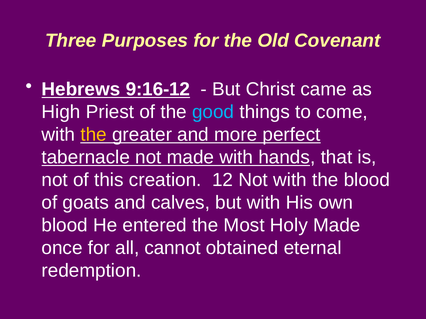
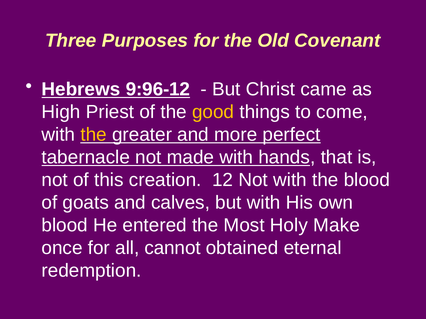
9:16-12: 9:16-12 -> 9:96-12
good colour: light blue -> yellow
Holy Made: Made -> Make
